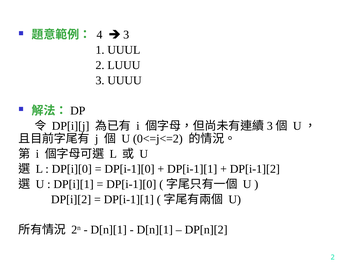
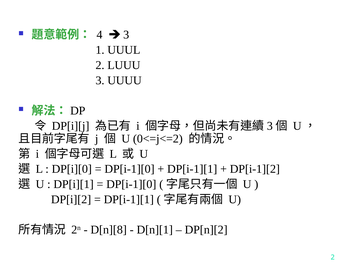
D[n][1 at (109, 230): D[n][1 -> D[n][8
